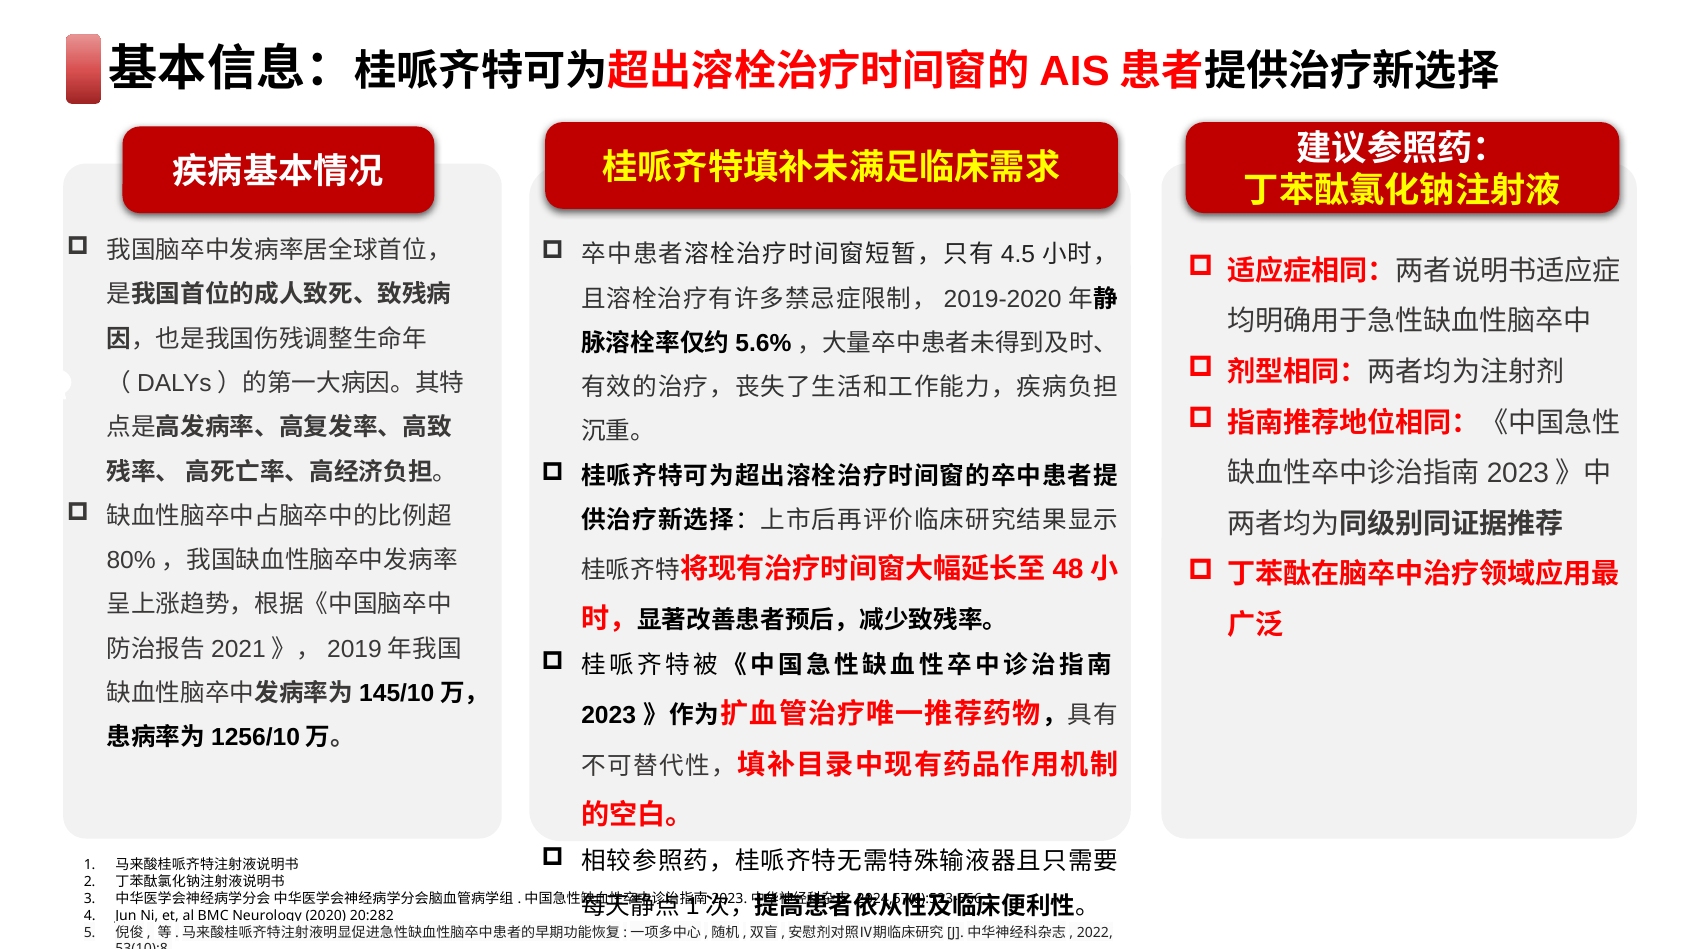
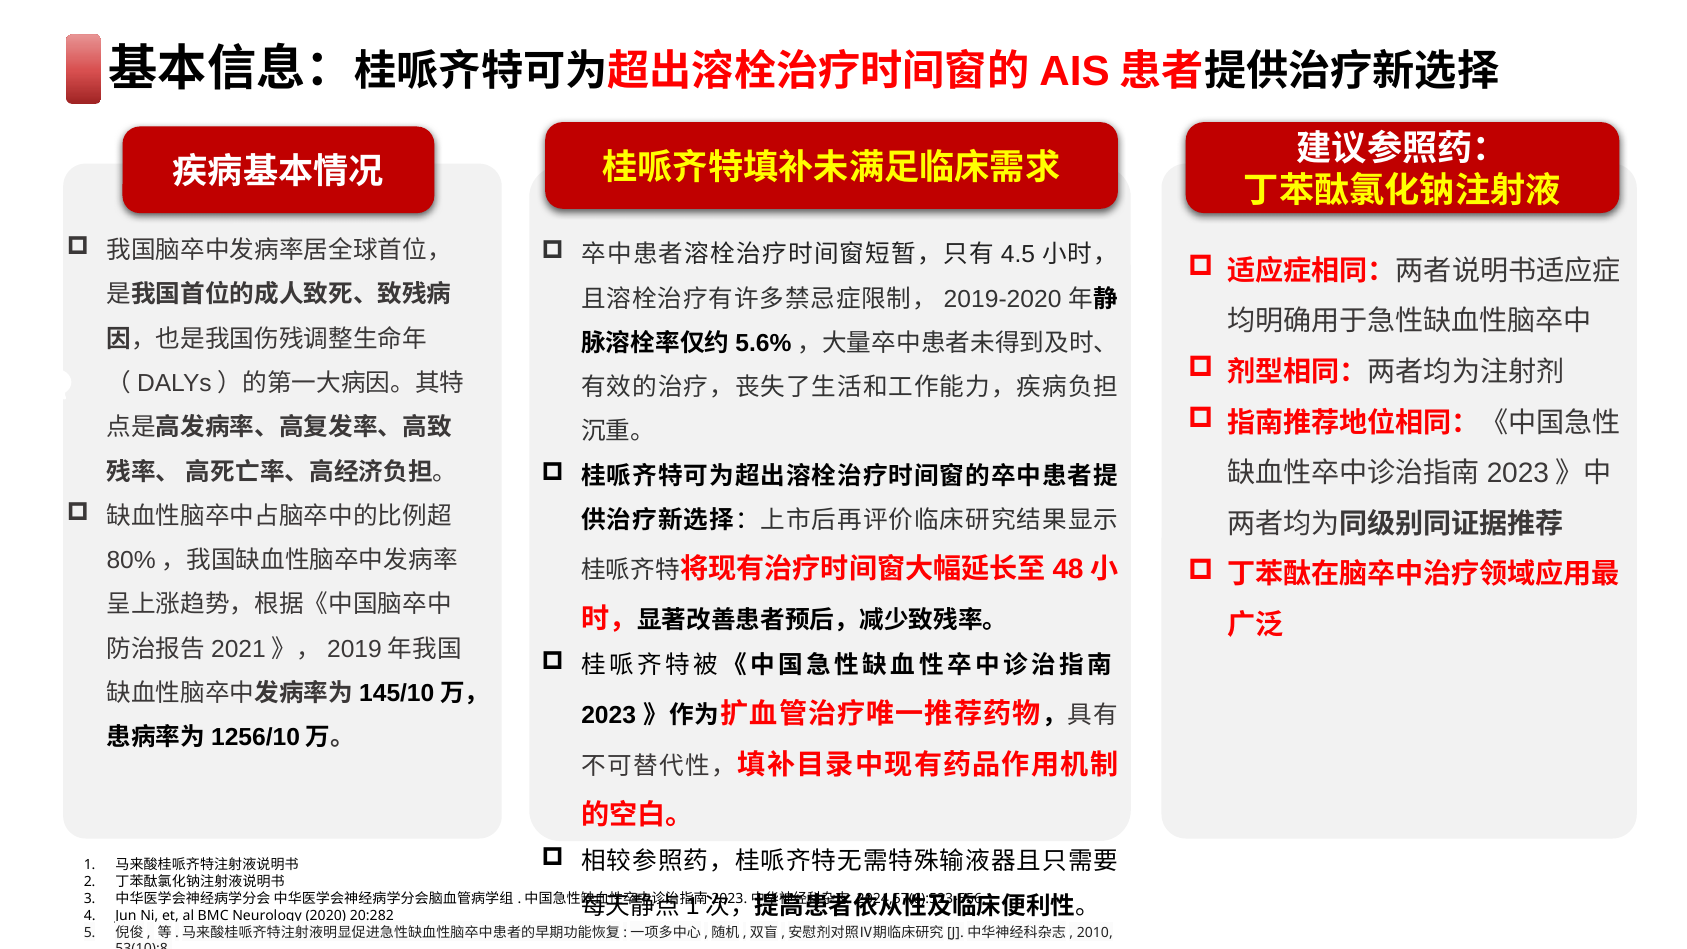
2022: 2022 -> 2010
